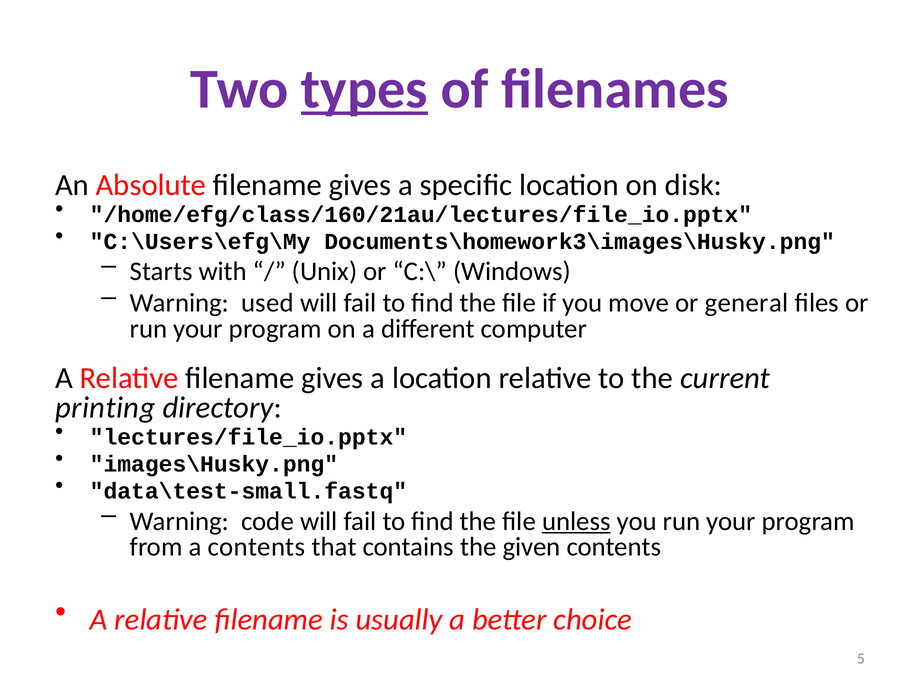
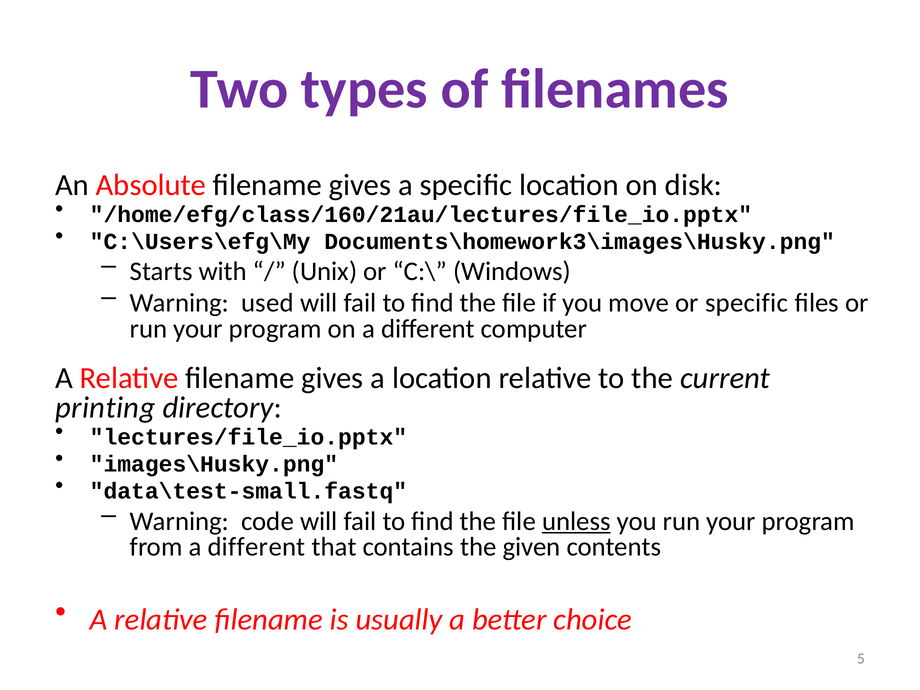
types underline: present -> none
or general: general -> specific
from a contents: contents -> different
